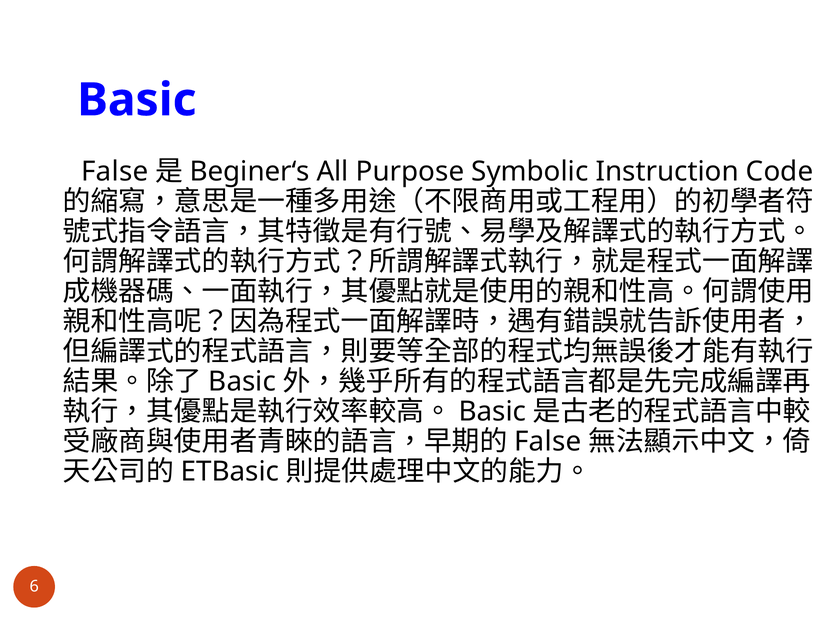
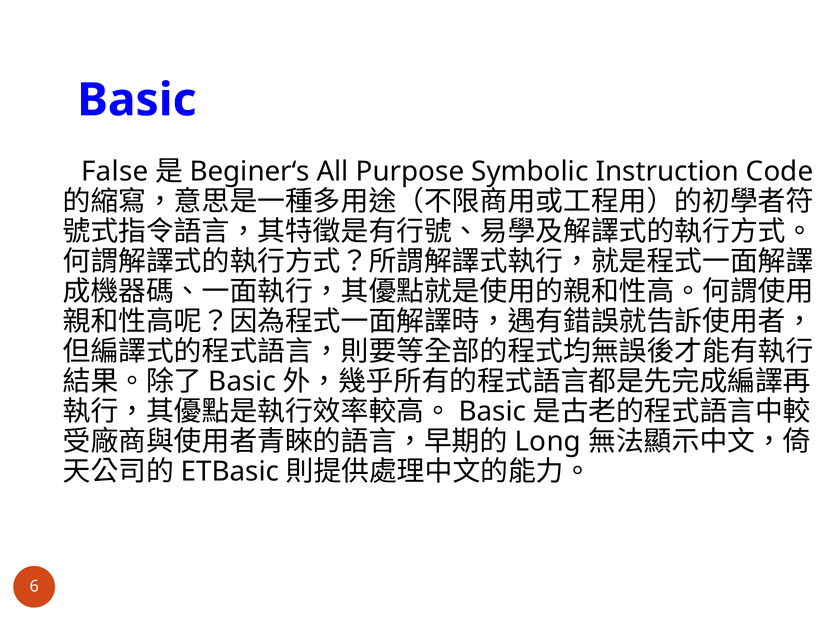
False at (548, 442): False -> Long
